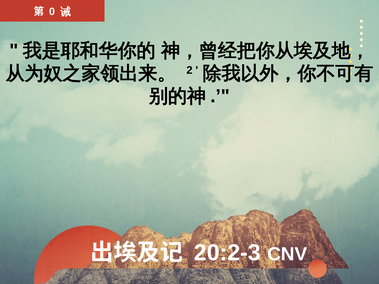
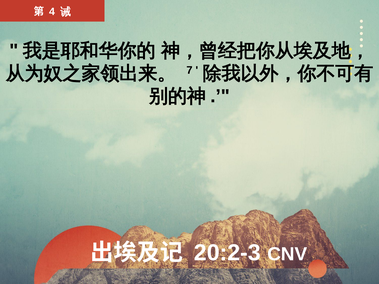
0: 0 -> 4
2: 2 -> 7
